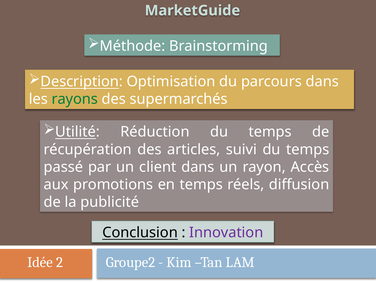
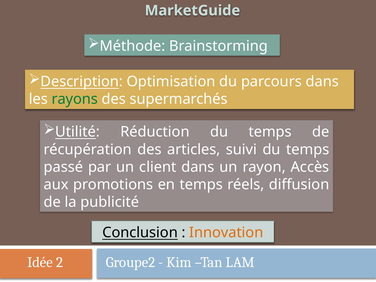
Innovation colour: purple -> orange
